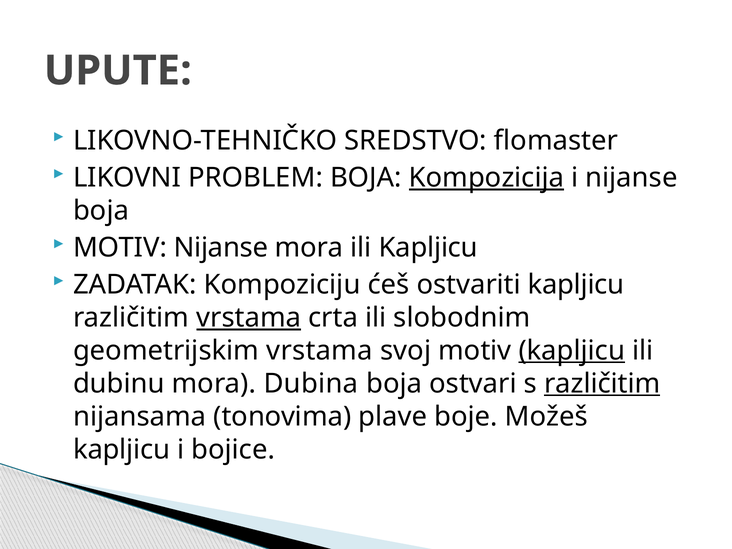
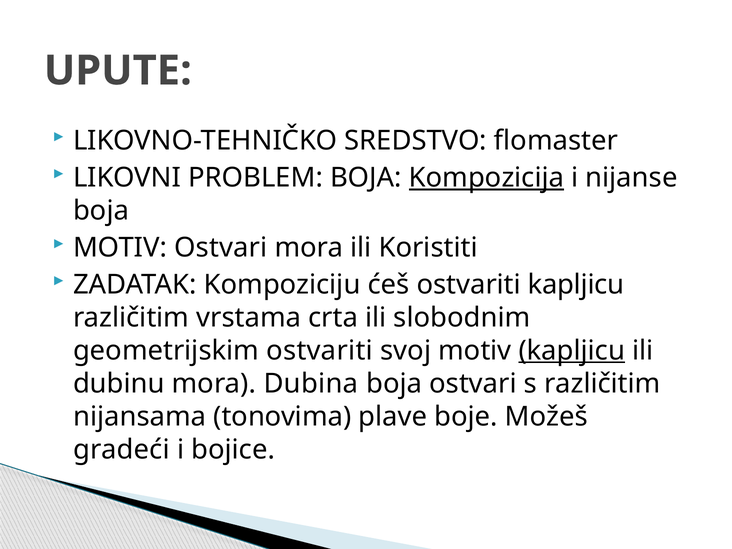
MOTIV Nijanse: Nijanse -> Ostvari
ili Kapljicu: Kapljicu -> Koristiti
vrstama at (249, 318) underline: present -> none
geometrijskim vrstama: vrstama -> ostvariti
različitim at (602, 384) underline: present -> none
kapljicu at (122, 450): kapljicu -> gradeći
